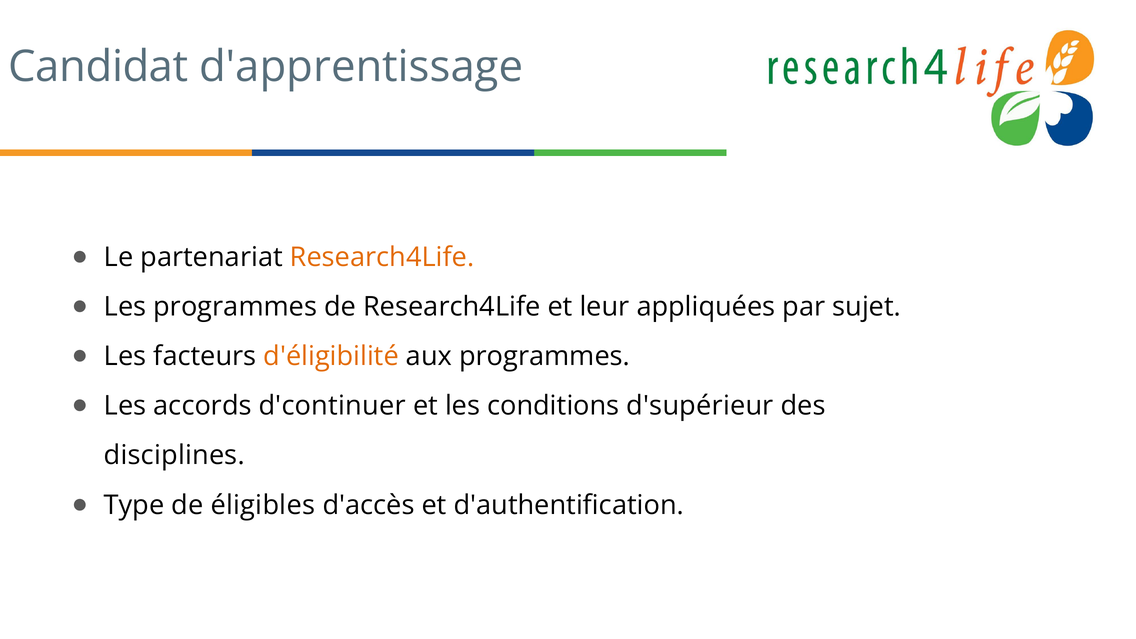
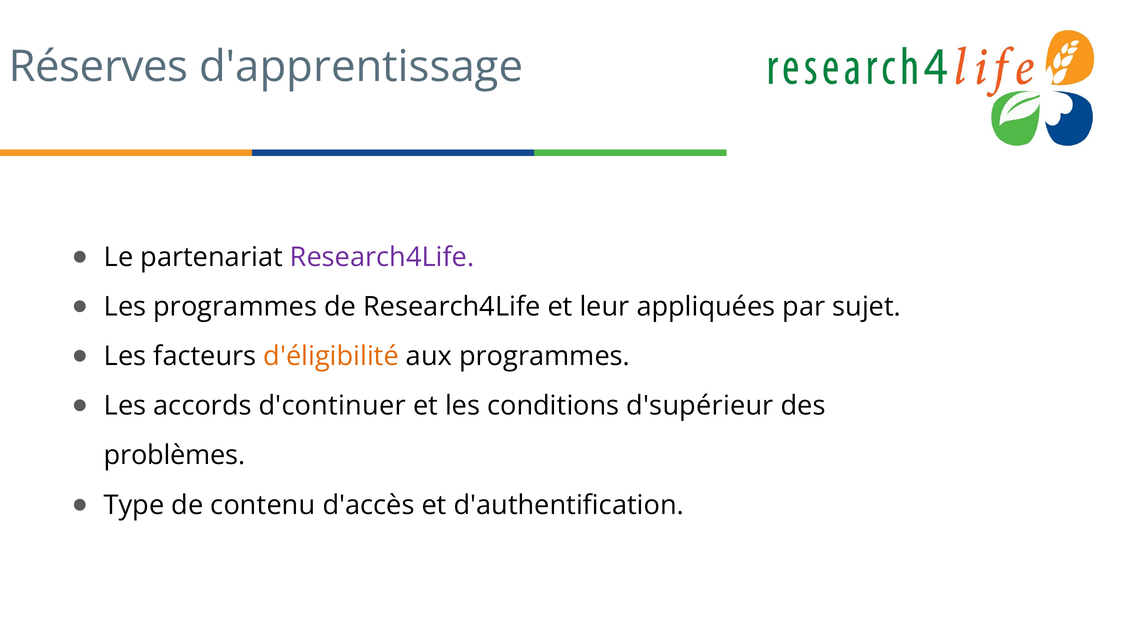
Candidat: Candidat -> Réserves
Research4Life at (382, 257) colour: orange -> purple
disciplines: disciplines -> problèmes
éligibles: éligibles -> contenu
